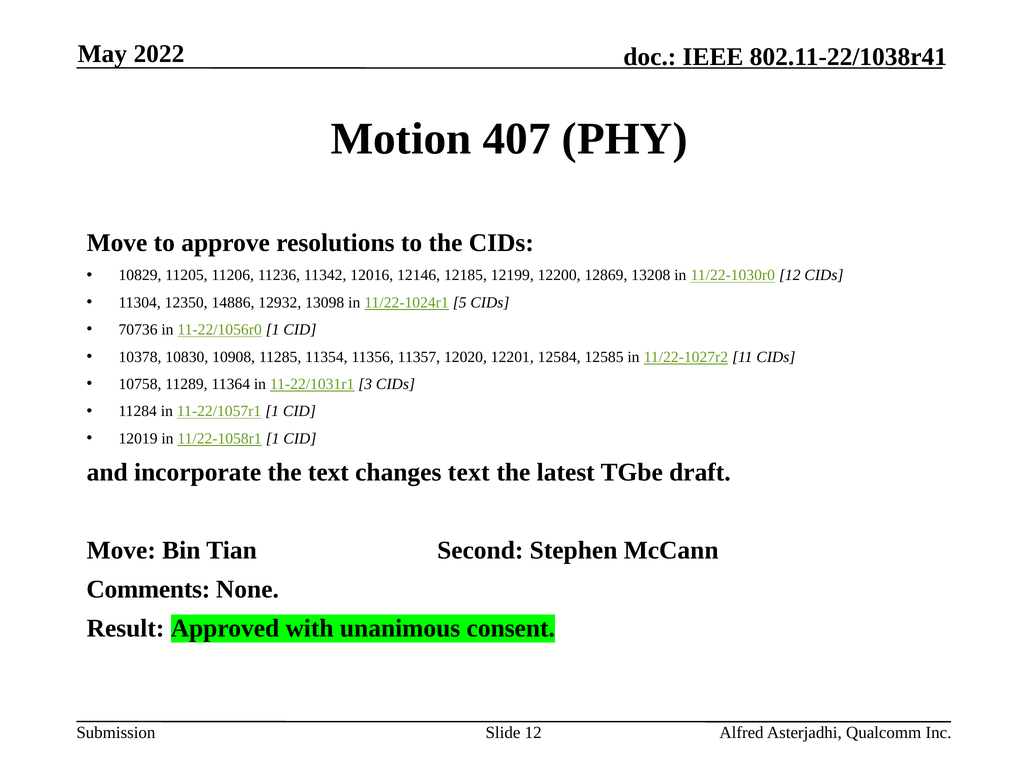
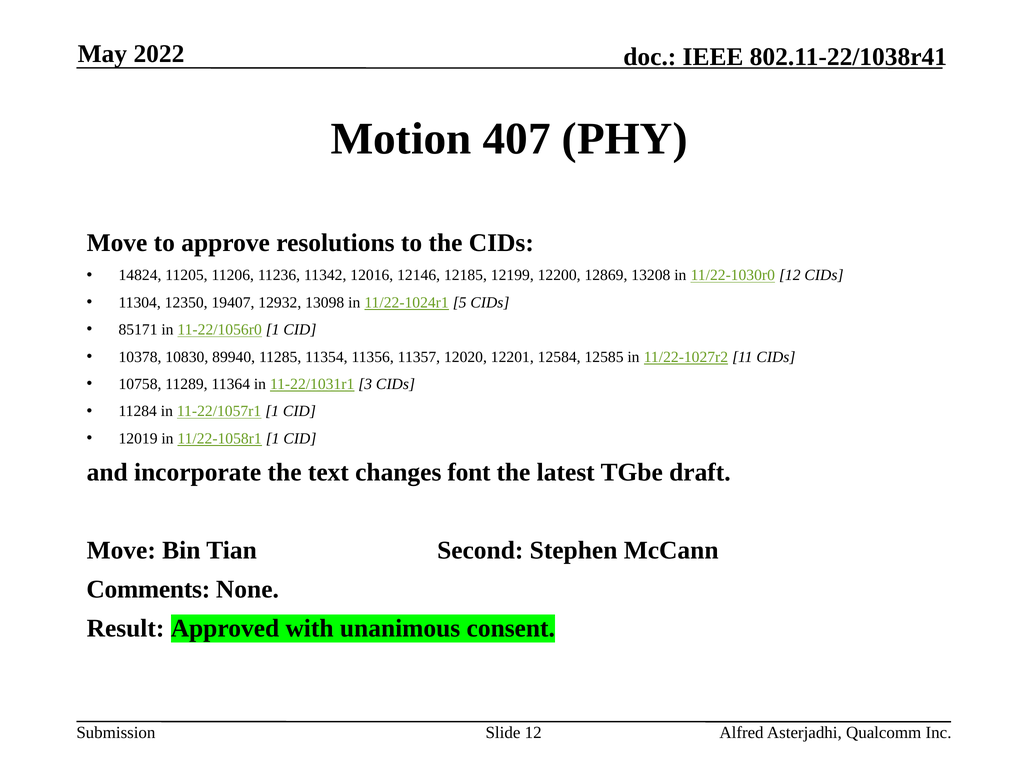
10829: 10829 -> 14824
14886: 14886 -> 19407
70736: 70736 -> 85171
10908: 10908 -> 89940
changes text: text -> font
